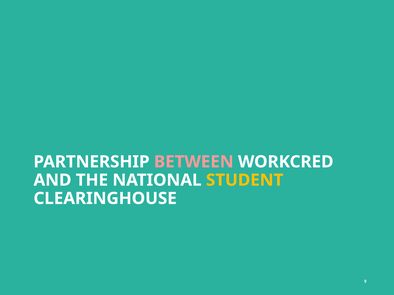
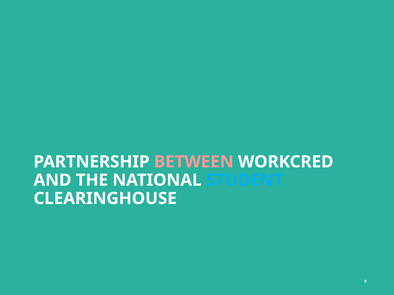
STUDENT colour: yellow -> light blue
